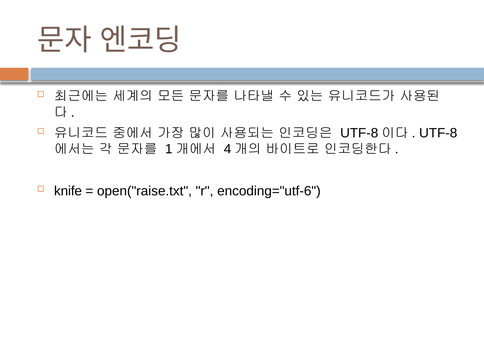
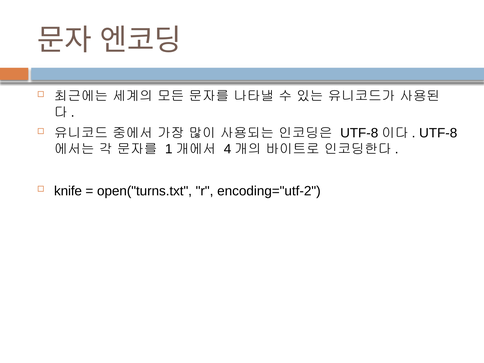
open("raise.txt: open("raise.txt -> open("turns.txt
encoding="utf-6: encoding="utf-6 -> encoding="utf-2
